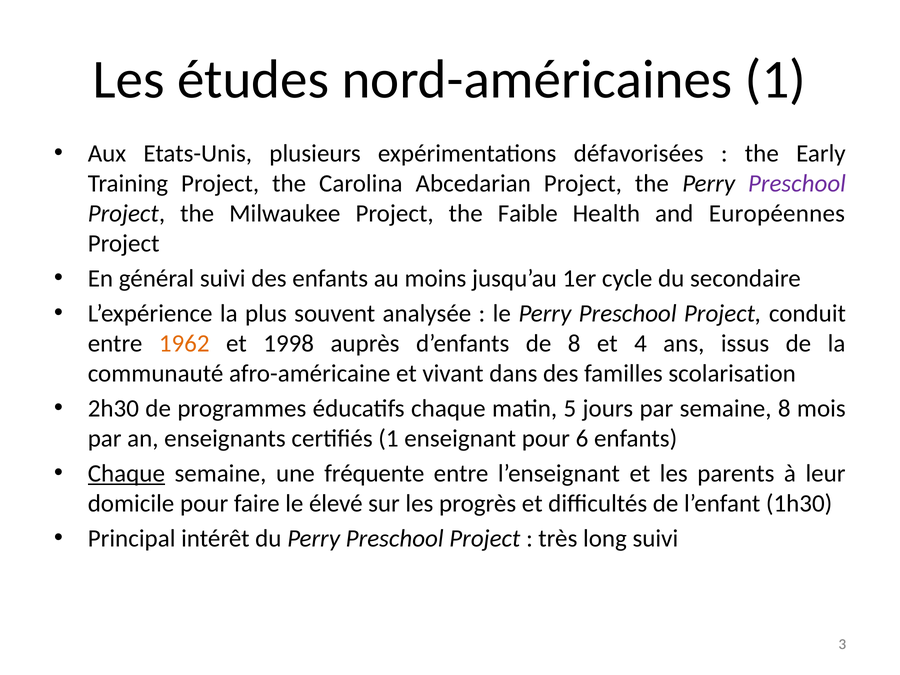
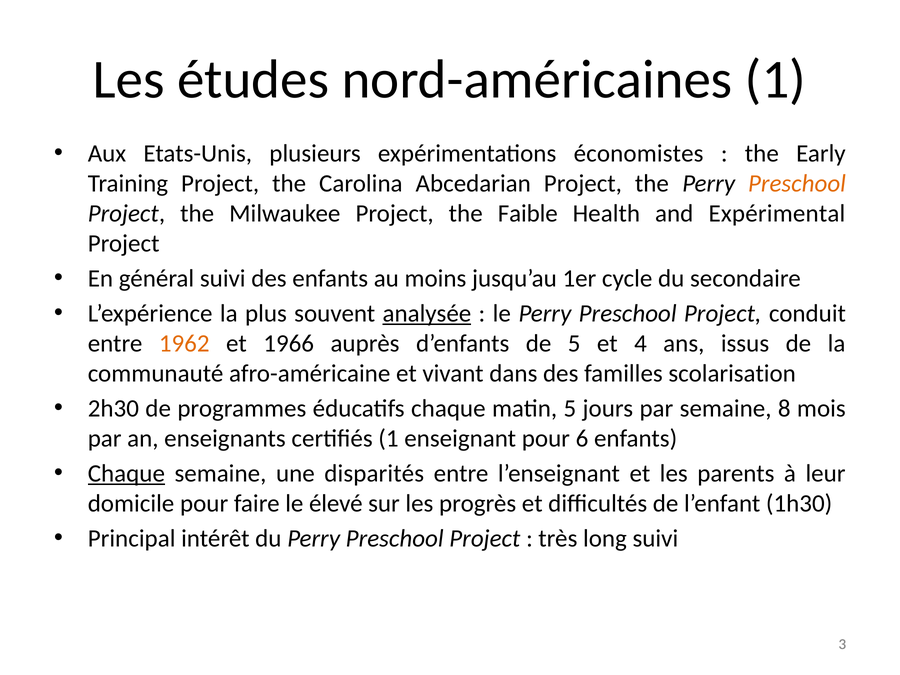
défavorisées: défavorisées -> économistes
Preschool at (797, 183) colour: purple -> orange
Européennes: Européennes -> Expérimental
analysée underline: none -> present
1998: 1998 -> 1966
de 8: 8 -> 5
fréquente: fréquente -> disparités
